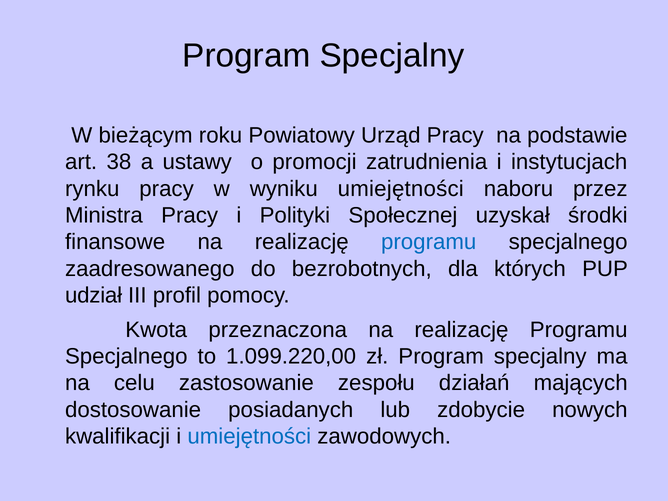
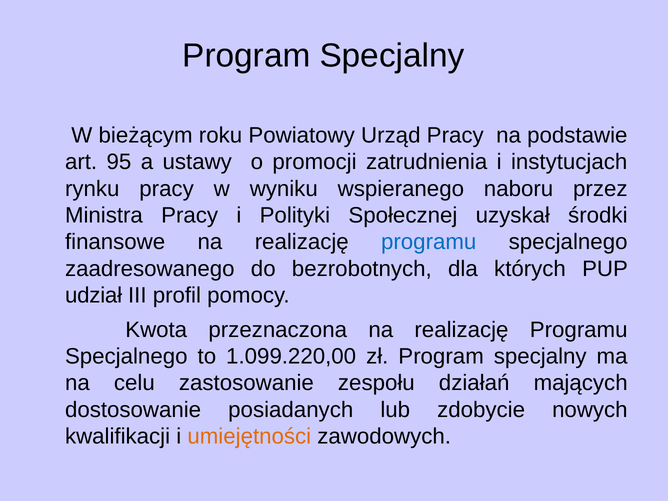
38: 38 -> 95
wyniku umiejętności: umiejętności -> wspieranego
umiejętności at (249, 437) colour: blue -> orange
